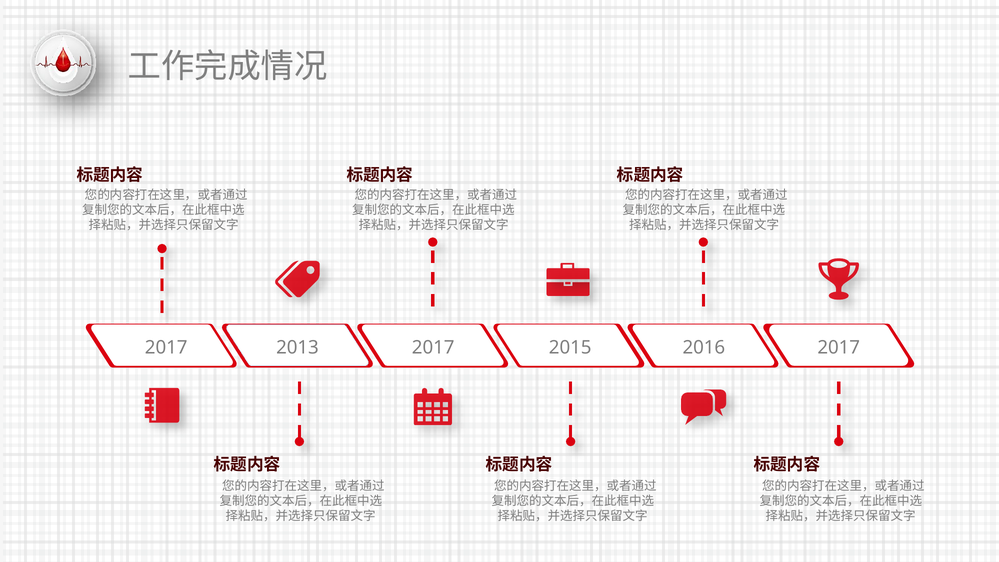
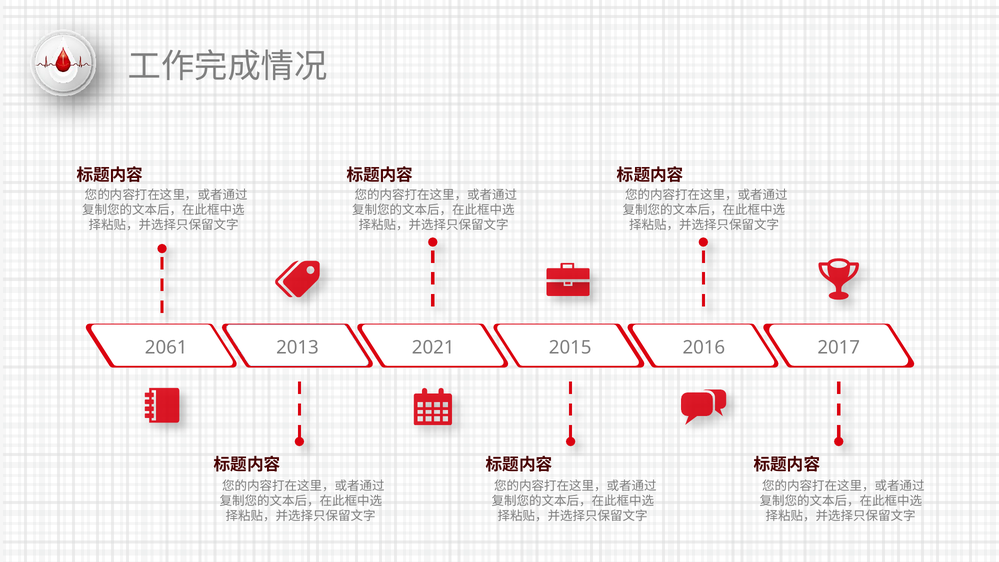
2017 at (166, 347): 2017 -> 2061
2013 2017: 2017 -> 2021
